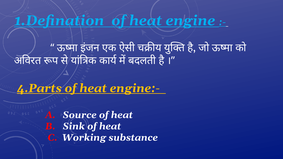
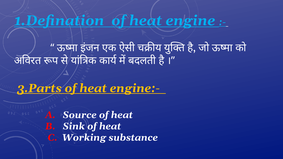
4.Parts: 4.Parts -> 3.Parts
